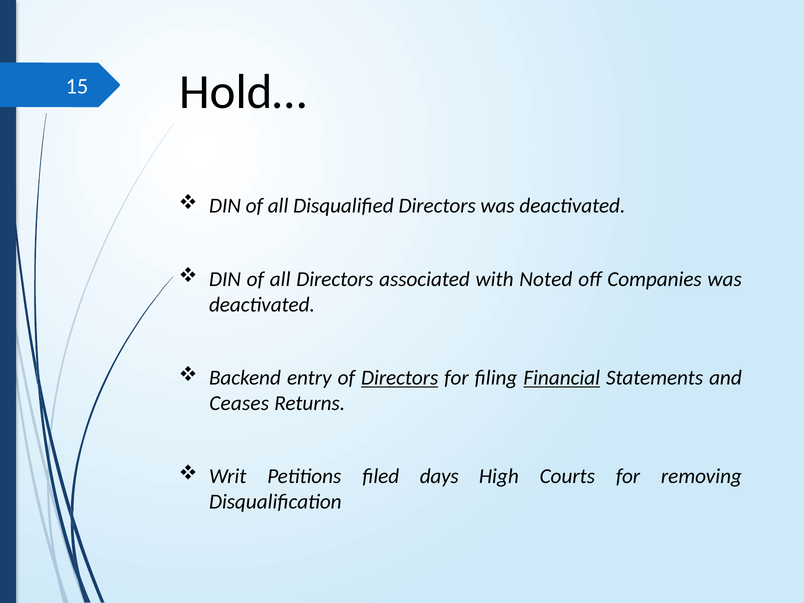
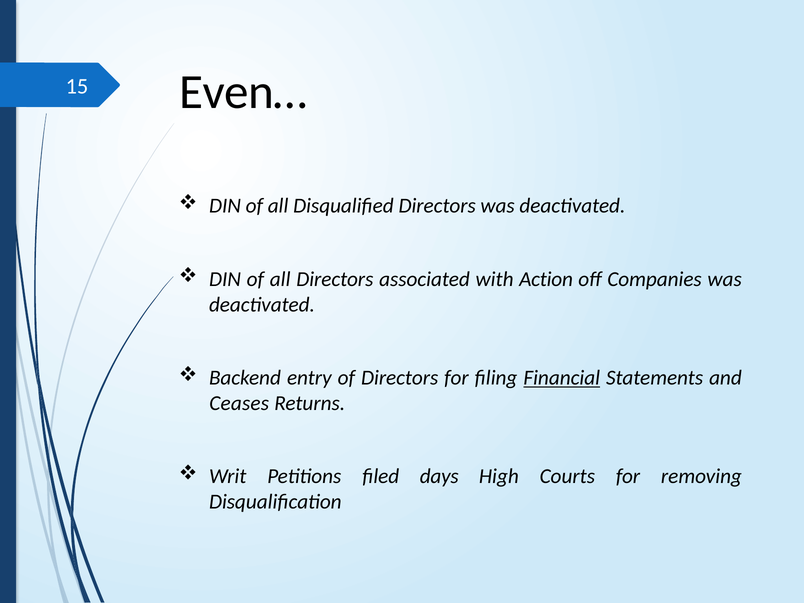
Hold…: Hold… -> Even…
Noted: Noted -> Action
Directors at (400, 378) underline: present -> none
